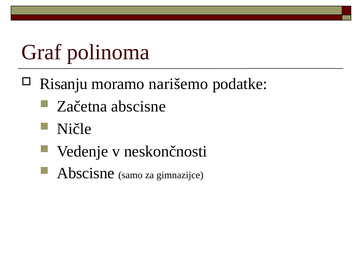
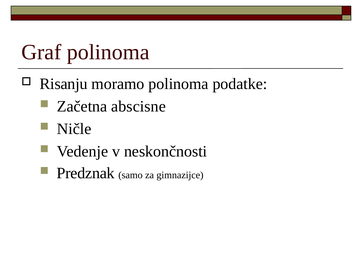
moramo narišemo: narišemo -> polinoma
Abscisne at (86, 173): Abscisne -> Predznak
